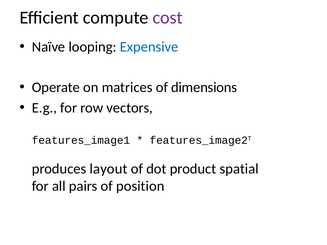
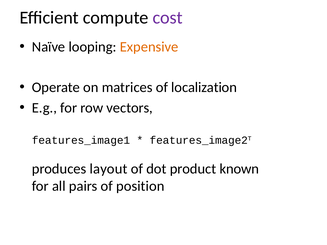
Expensive colour: blue -> orange
dimensions: dimensions -> localization
spatial: spatial -> known
